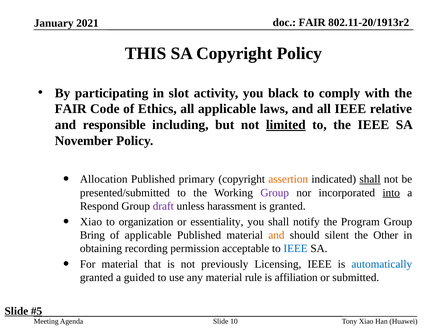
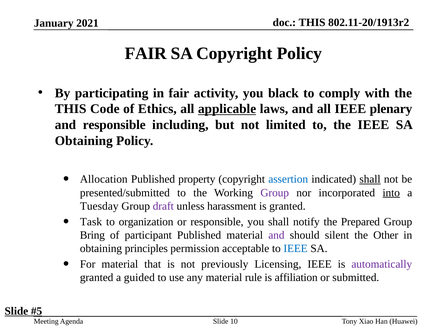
FAIR at (312, 22): FAIR -> THIS
THIS at (146, 53): THIS -> FAIR
in slot: slot -> fair
FAIR at (71, 109): FAIR -> THIS
applicable at (227, 109) underline: none -> present
relative: relative -> plenary
limited underline: present -> none
November at (84, 141): November -> Obtaining
primary: primary -> property
assertion colour: orange -> blue
Respond: Respond -> Tuesday
Xiao at (91, 222): Xiao -> Task
or essentiality: essentiality -> responsible
Program: Program -> Prepared
of applicable: applicable -> participant
and at (276, 235) colour: orange -> purple
recording: recording -> principles
automatically colour: blue -> purple
